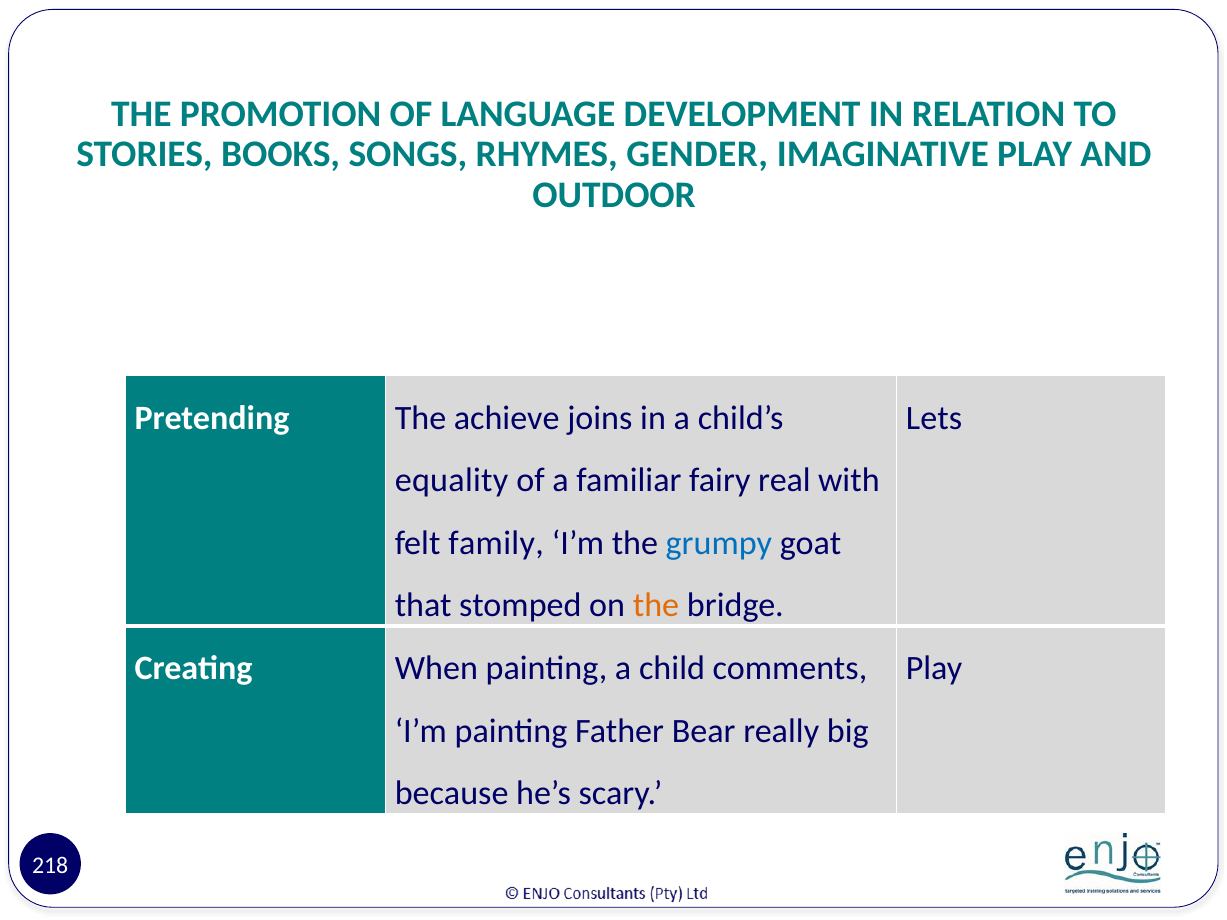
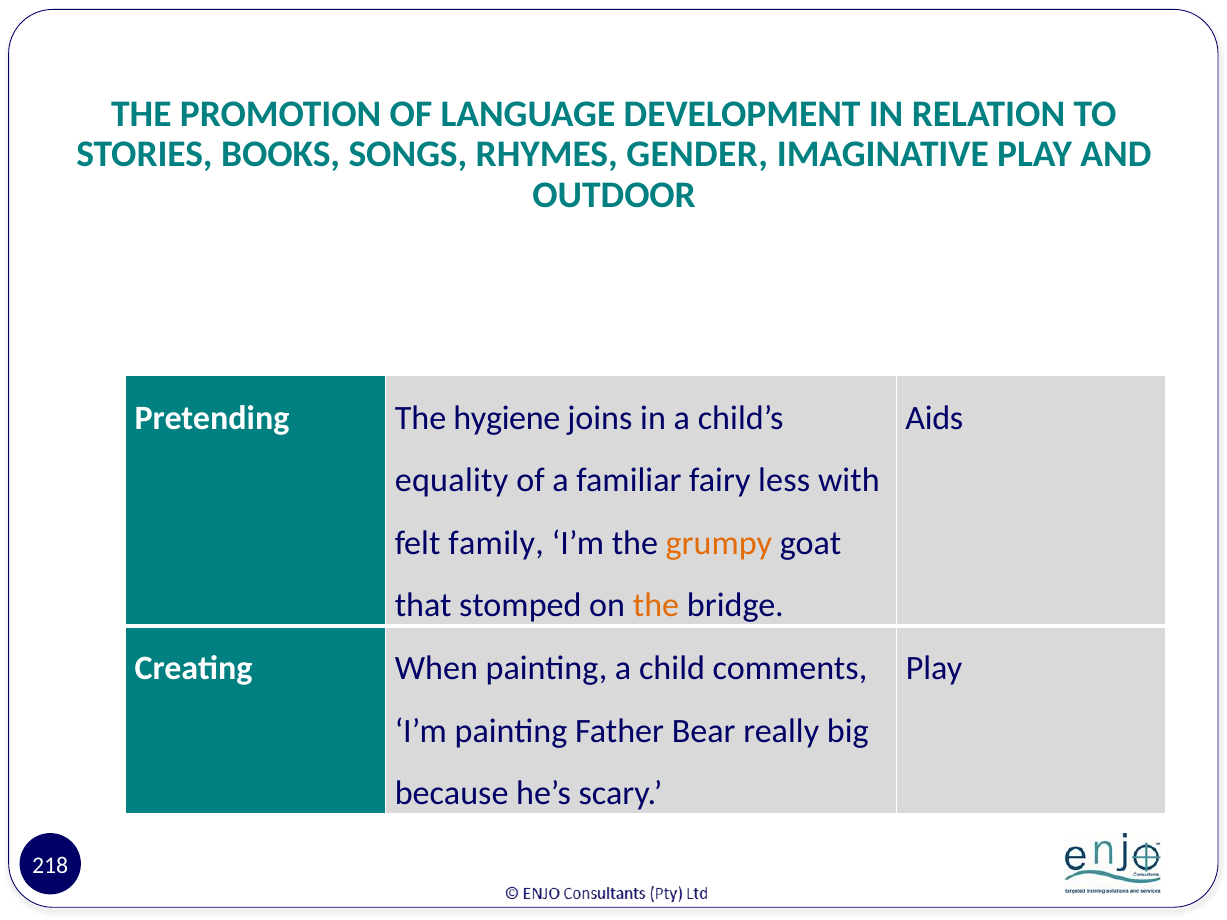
achieve: achieve -> hygiene
Lets: Lets -> Aids
real: real -> less
grumpy colour: blue -> orange
